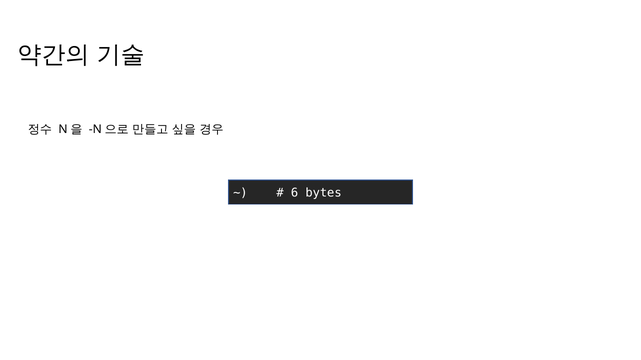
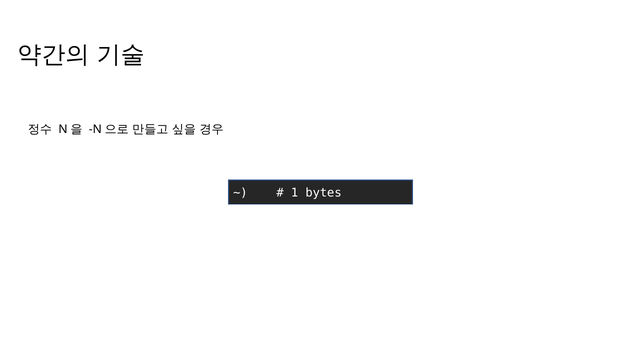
6: 6 -> 1
